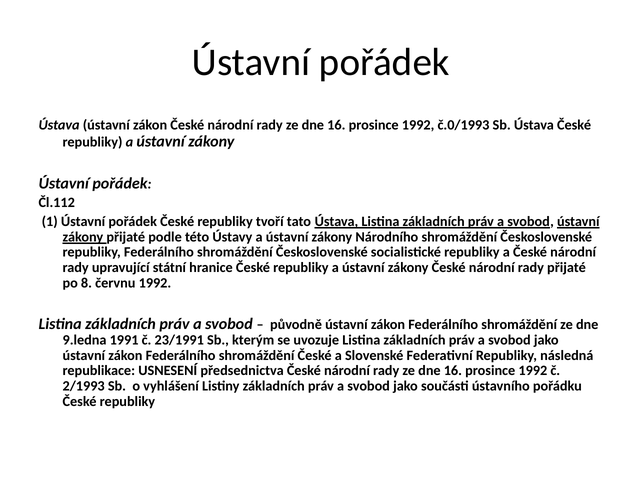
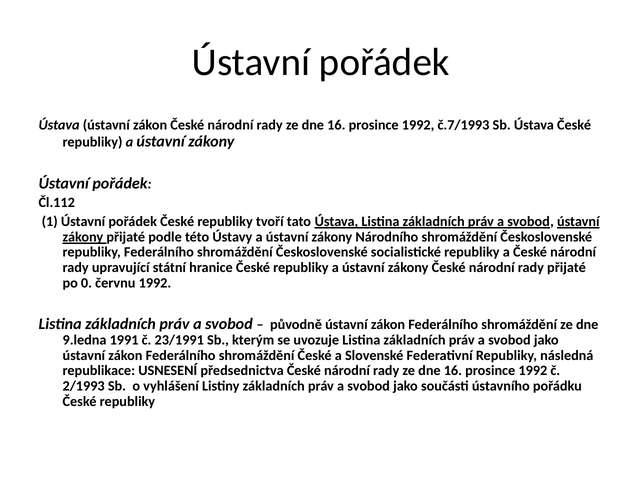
č.0/1993: č.0/1993 -> č.7/1993
8: 8 -> 0
